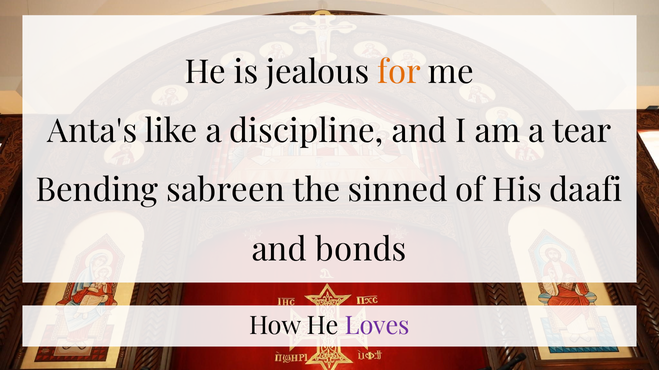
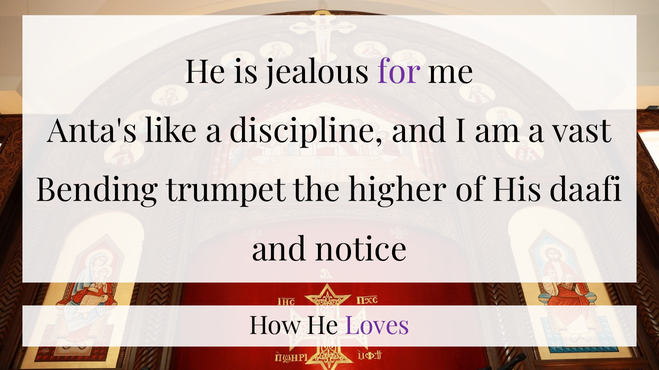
for colour: orange -> purple
tear: tear -> vast
sabreen: sabreen -> trumpet
sinned: sinned -> higher
bonds: bonds -> notice
